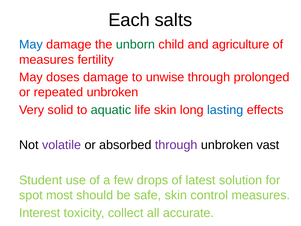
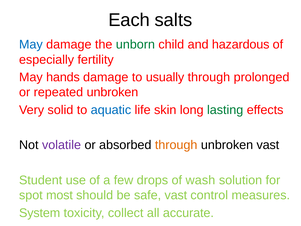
agriculture: agriculture -> hazardous
measures at (47, 60): measures -> especially
doses: doses -> hands
unwise: unwise -> usually
aquatic colour: green -> blue
lasting colour: blue -> green
through at (176, 145) colour: purple -> orange
latest: latest -> wash
safe skin: skin -> vast
Interest: Interest -> System
